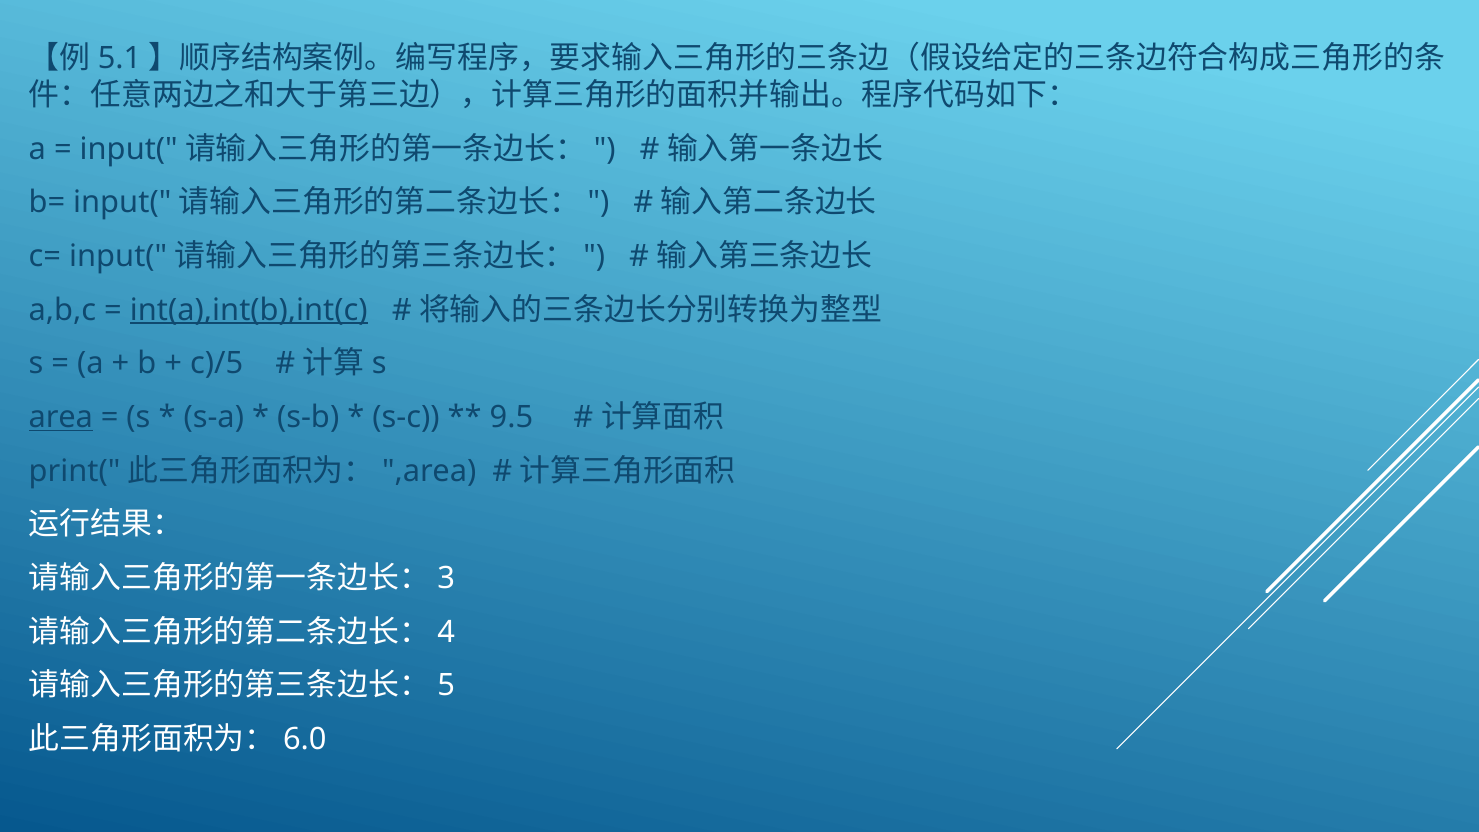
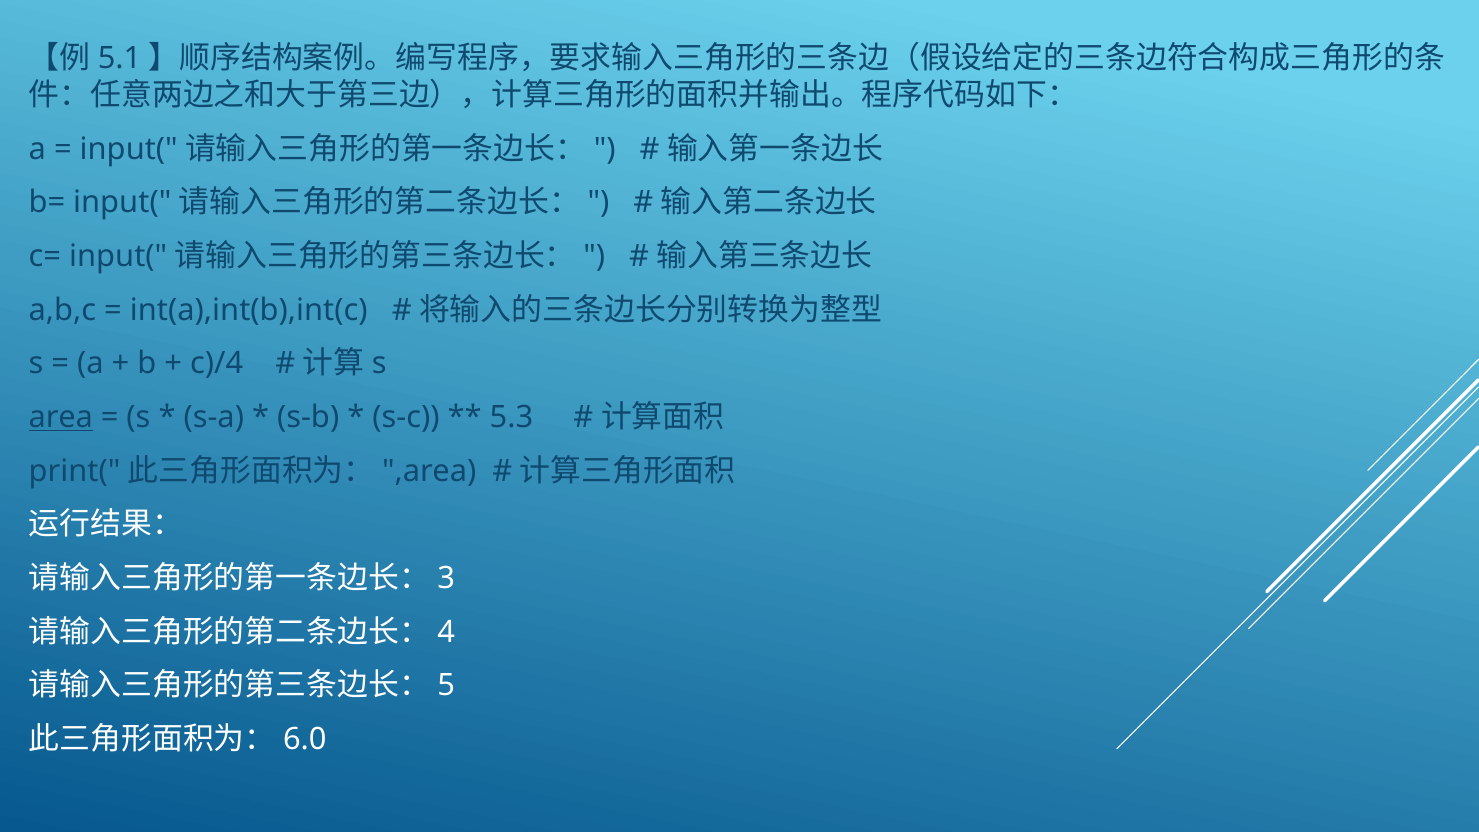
int(a),int(b),int(c underline: present -> none
c)/5: c)/5 -> c)/4
9.5: 9.5 -> 5.3
